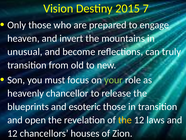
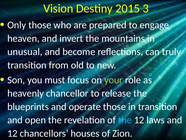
7: 7 -> 3
esoteric: esoteric -> operate
the at (125, 120) colour: yellow -> light blue
